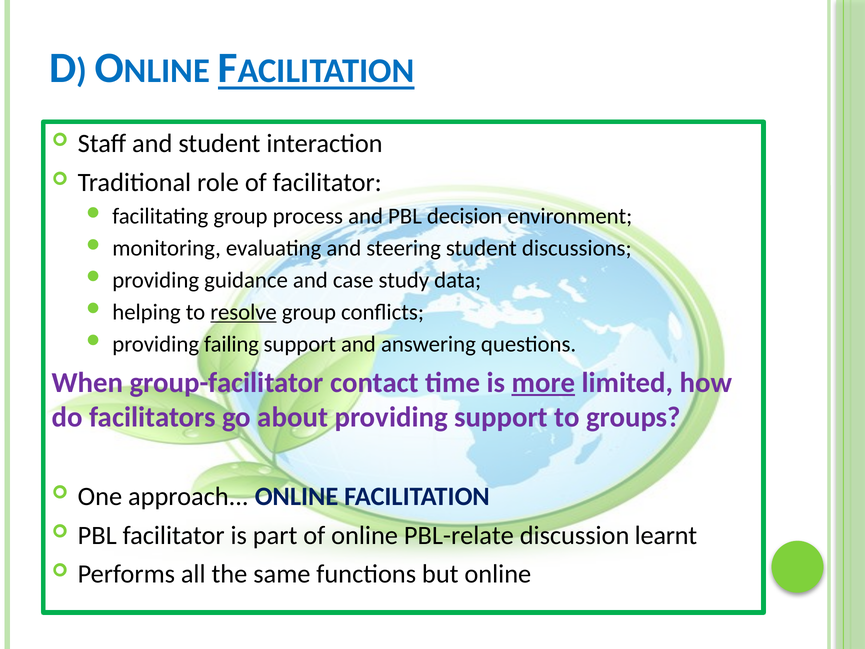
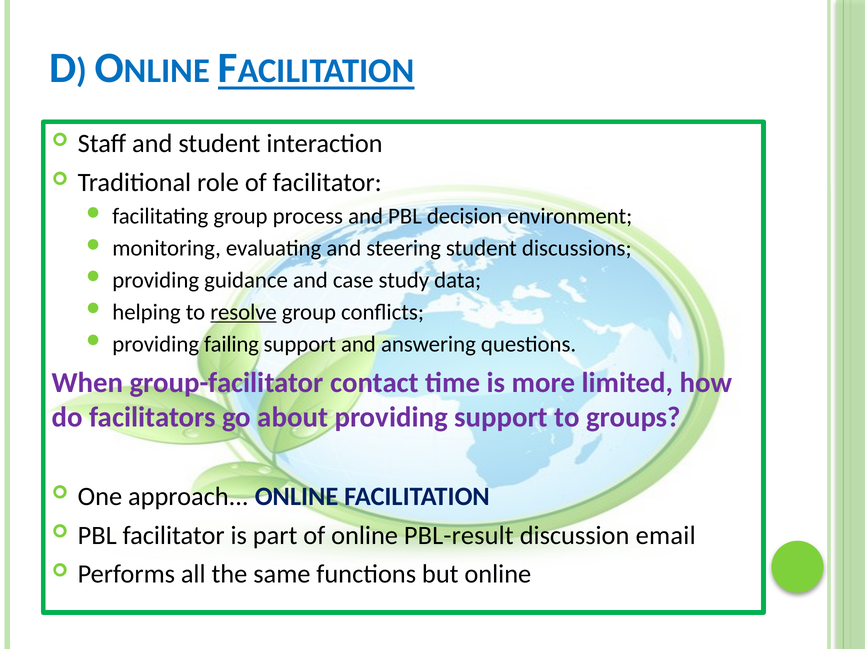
more underline: present -> none
PBL-relate: PBL-relate -> PBL-result
learnt: learnt -> email
